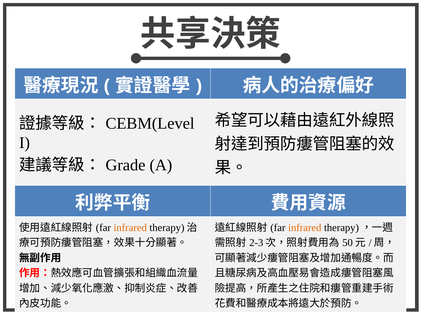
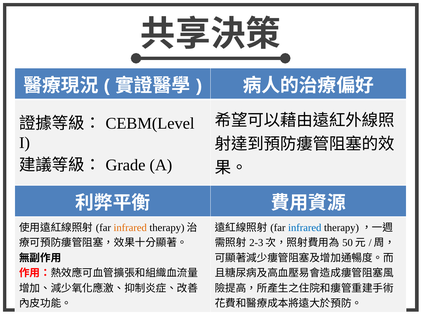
infrared at (305, 228) colour: orange -> blue
